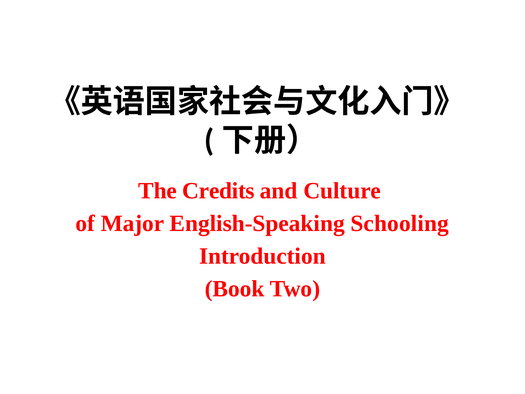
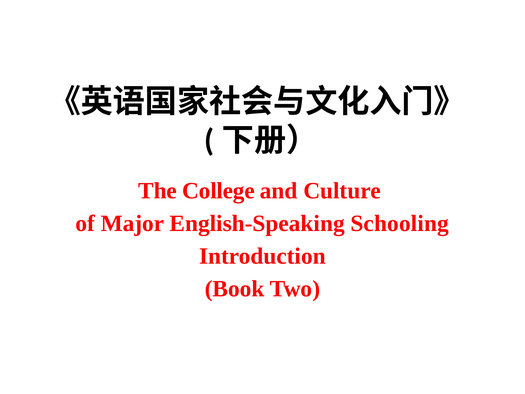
Credits: Credits -> College
